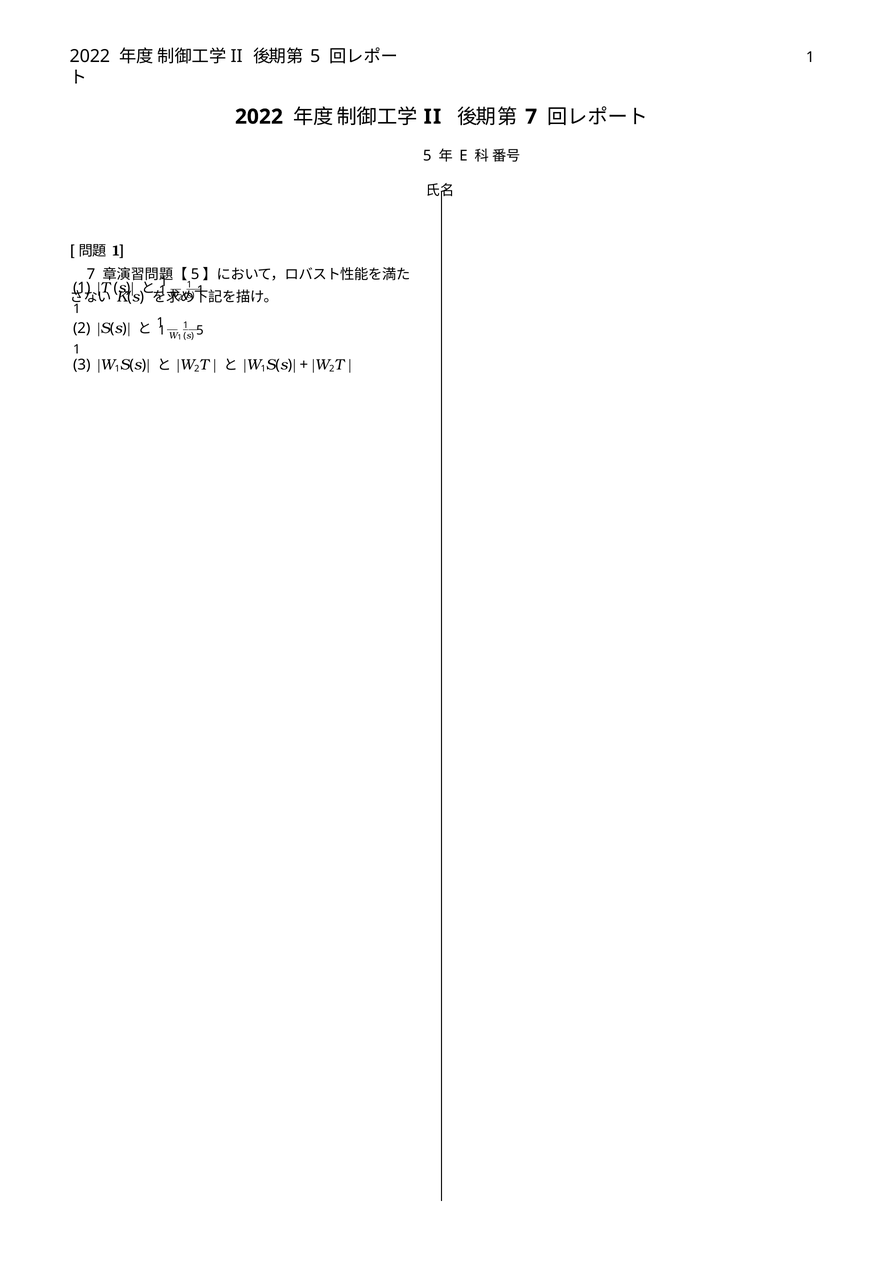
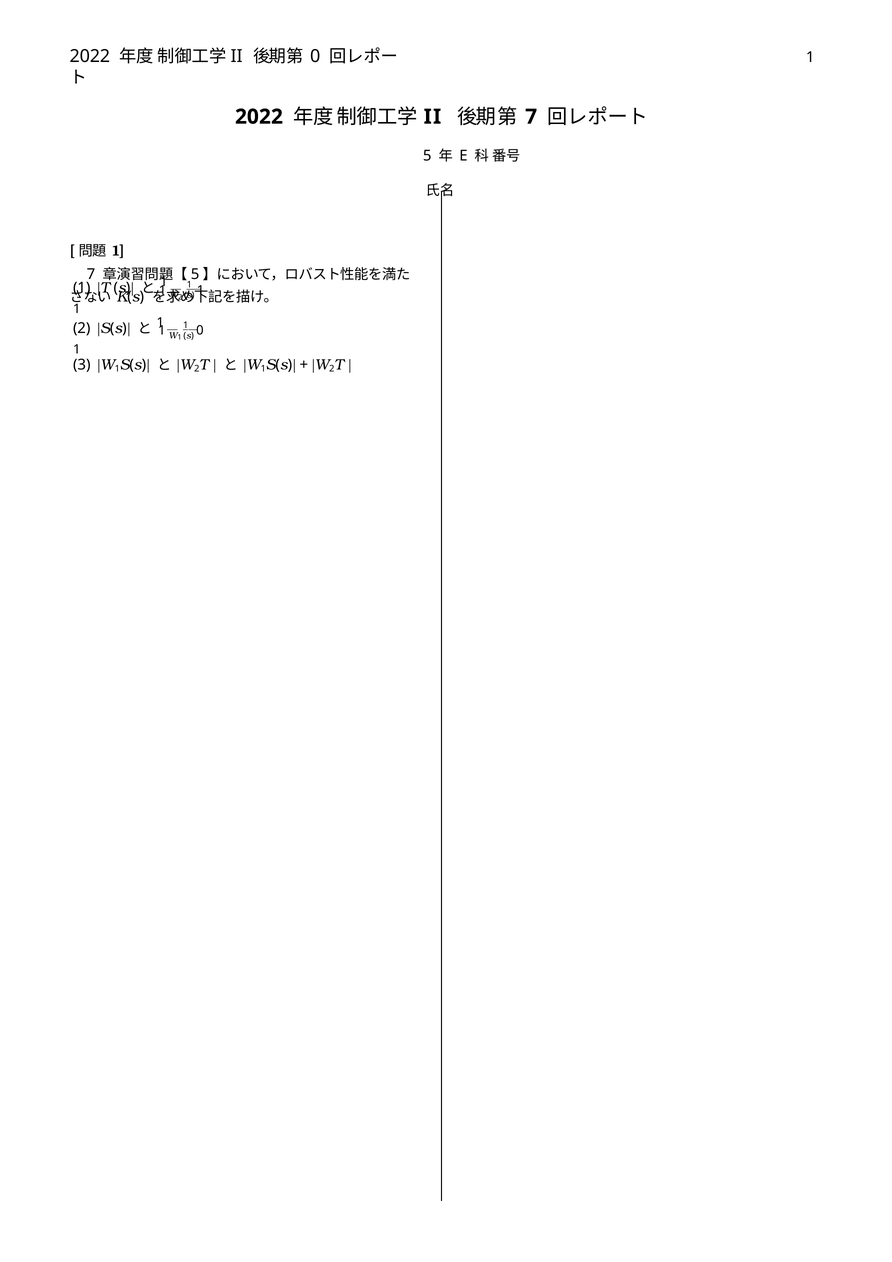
5 at (315, 56): 5 -> 0
s 5: 5 -> 0
